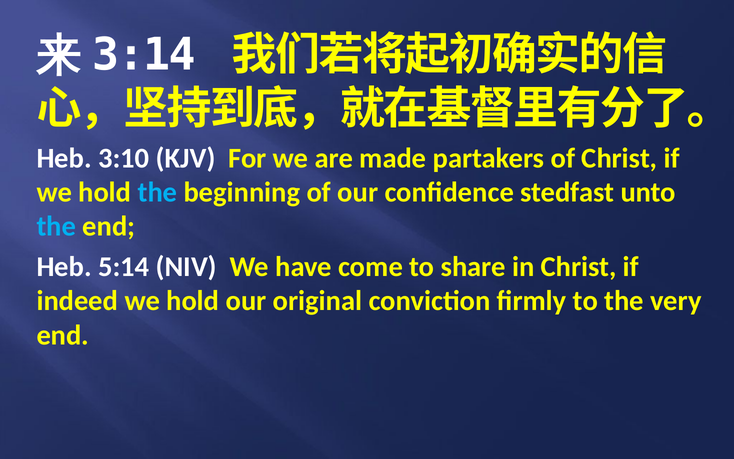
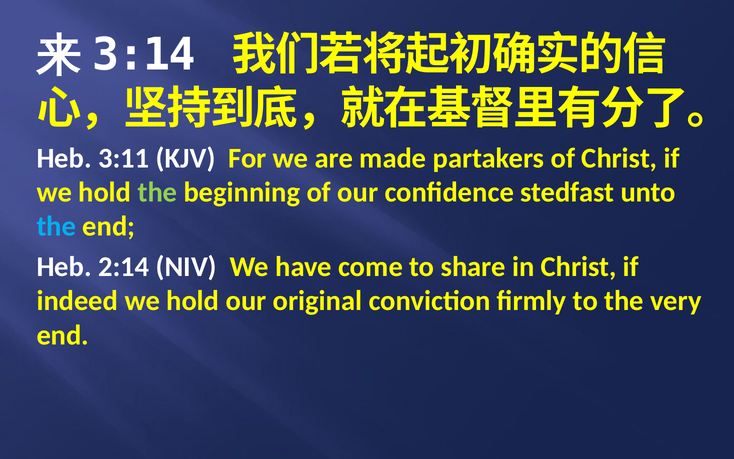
3:10: 3:10 -> 3:11
the at (157, 192) colour: light blue -> light green
5:14: 5:14 -> 2:14
